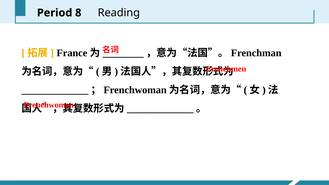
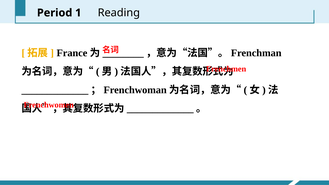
8: 8 -> 1
